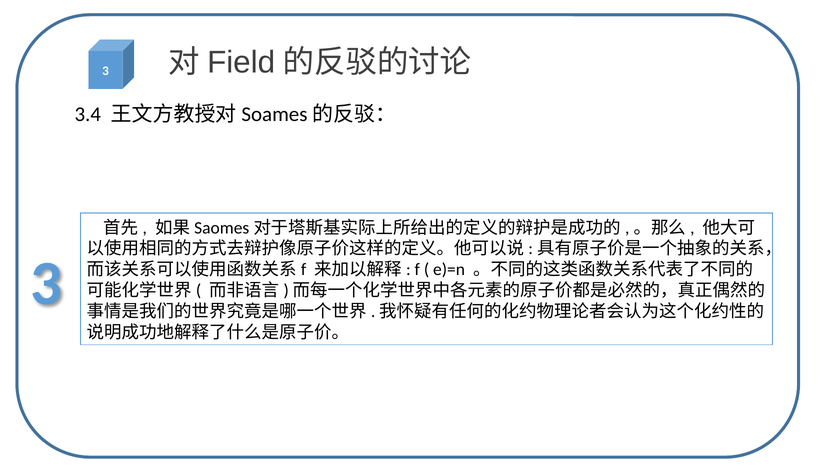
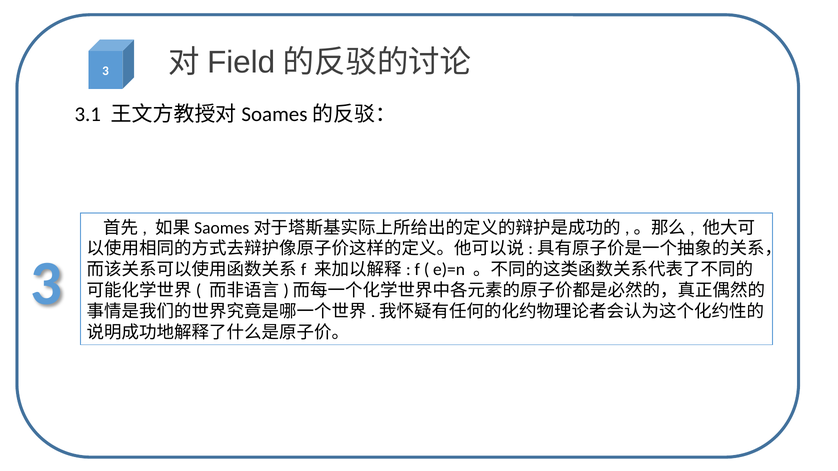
3.4: 3.4 -> 3.1
